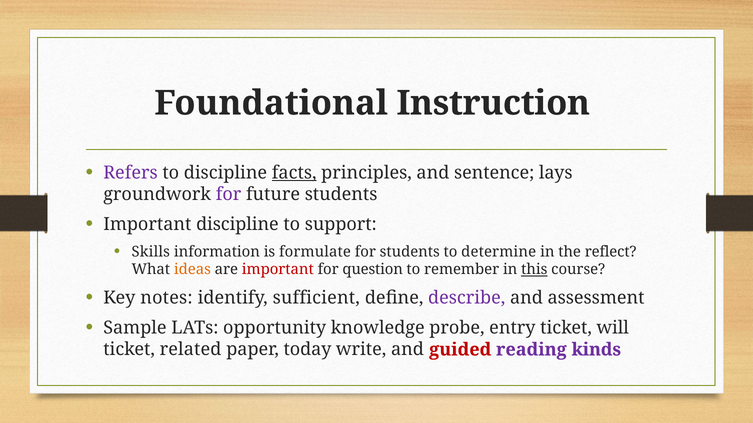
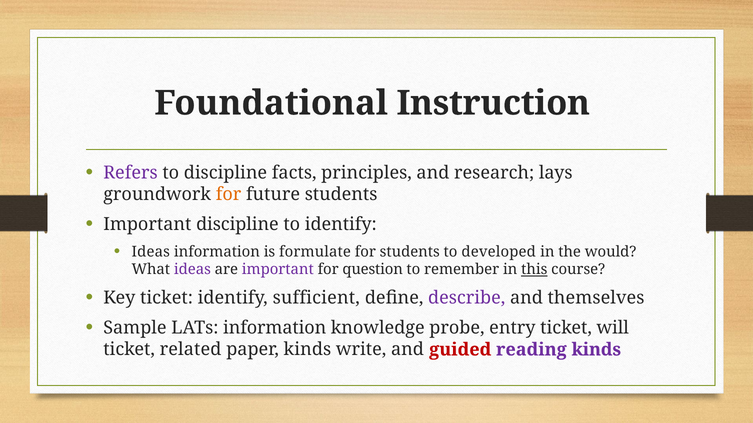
facts underline: present -> none
sentence: sentence -> research
for at (229, 194) colour: purple -> orange
to support: support -> identify
Skills at (151, 252): Skills -> Ideas
determine: determine -> developed
reflect: reflect -> would
ideas at (192, 270) colour: orange -> purple
important at (278, 270) colour: red -> purple
Key notes: notes -> ticket
assessment: assessment -> themselves
LATs opportunity: opportunity -> information
paper today: today -> kinds
